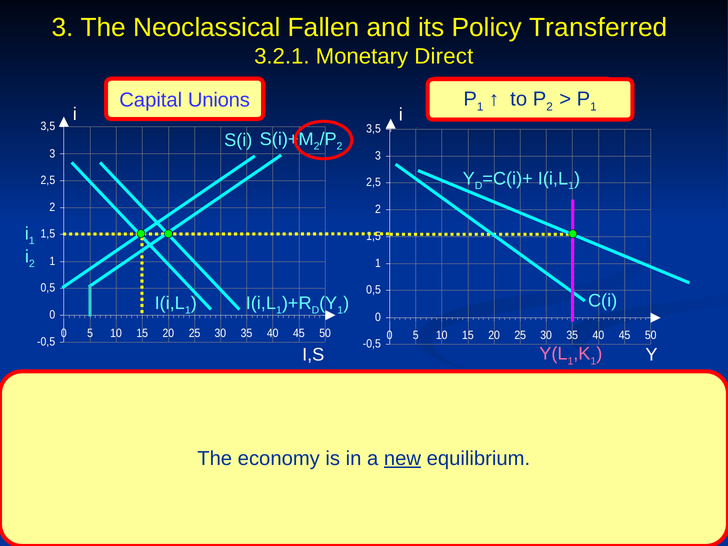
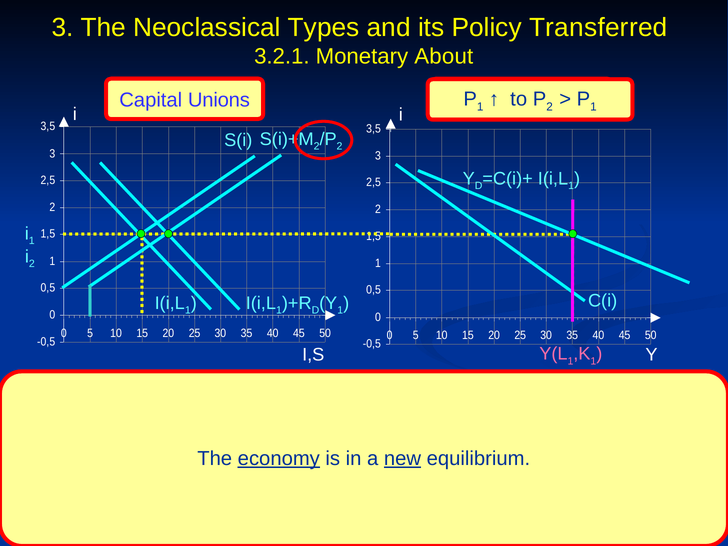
Fallen: Fallen -> Types
Direct: Direct -> About
economy underline: none -> present
